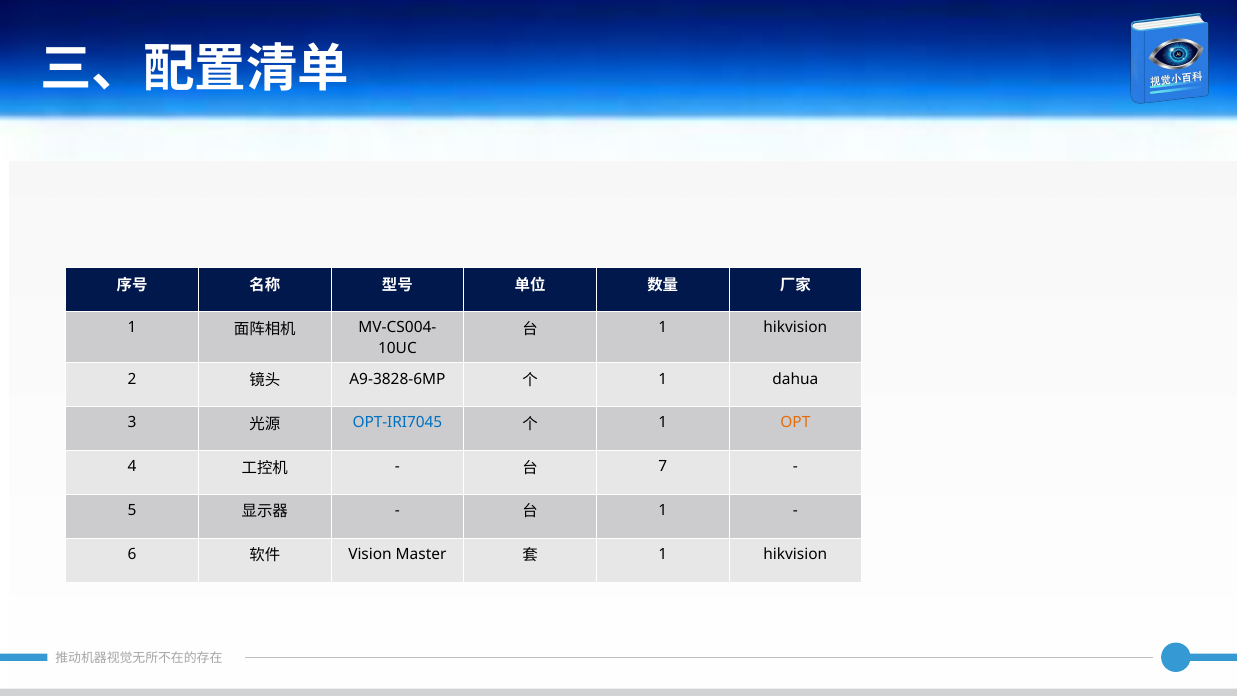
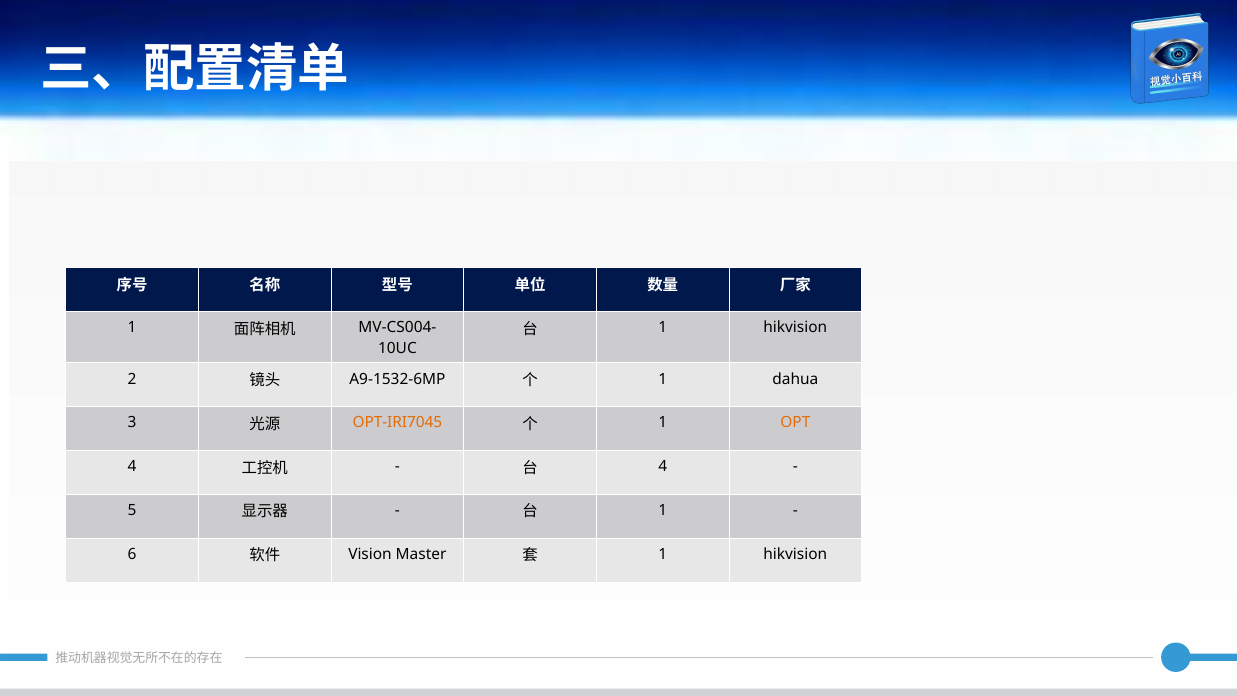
A9-3828-6MP: A9-3828-6MP -> A9-1532-6MP
OPT-IRI7045 colour: blue -> orange
7 at (663, 467): 7 -> 4
